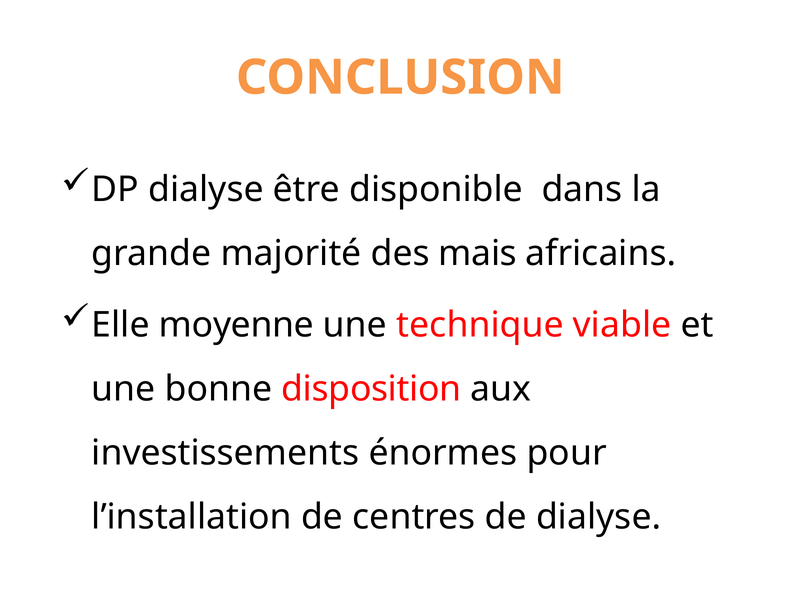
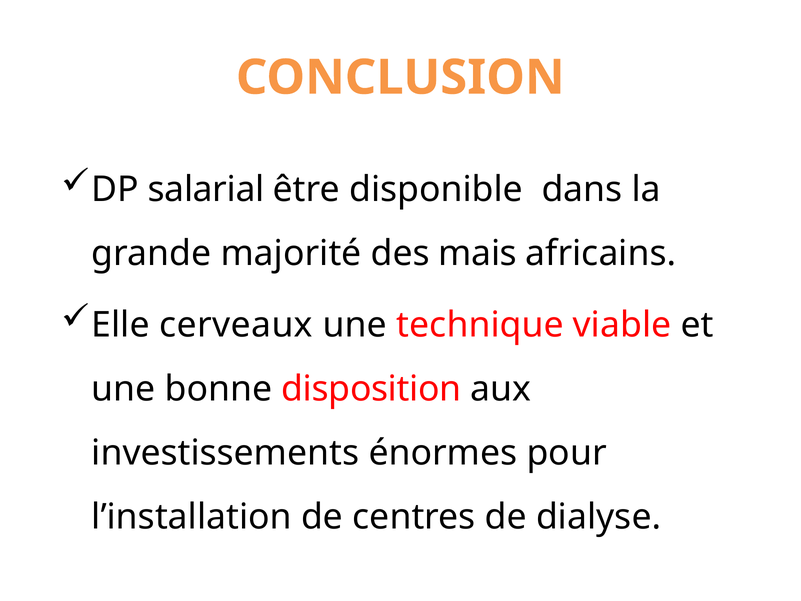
DP dialyse: dialyse -> salarial
moyenne: moyenne -> cerveaux
